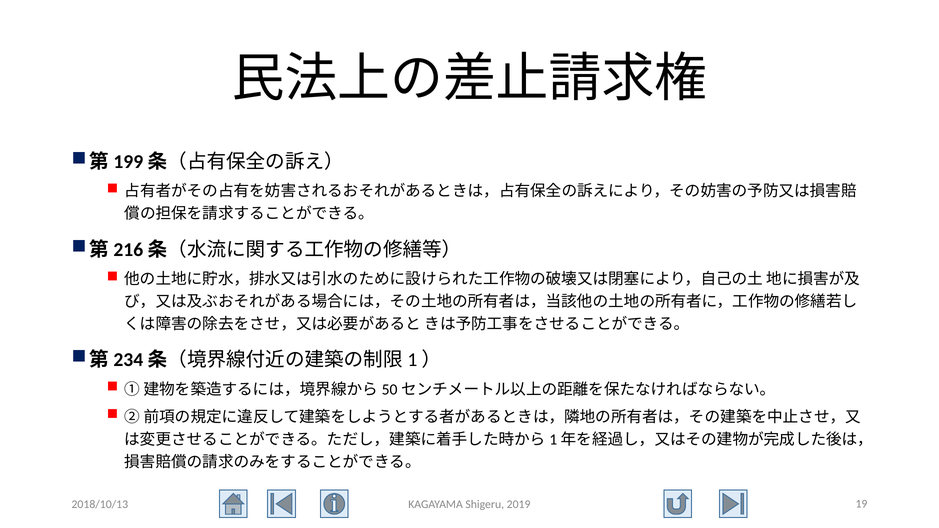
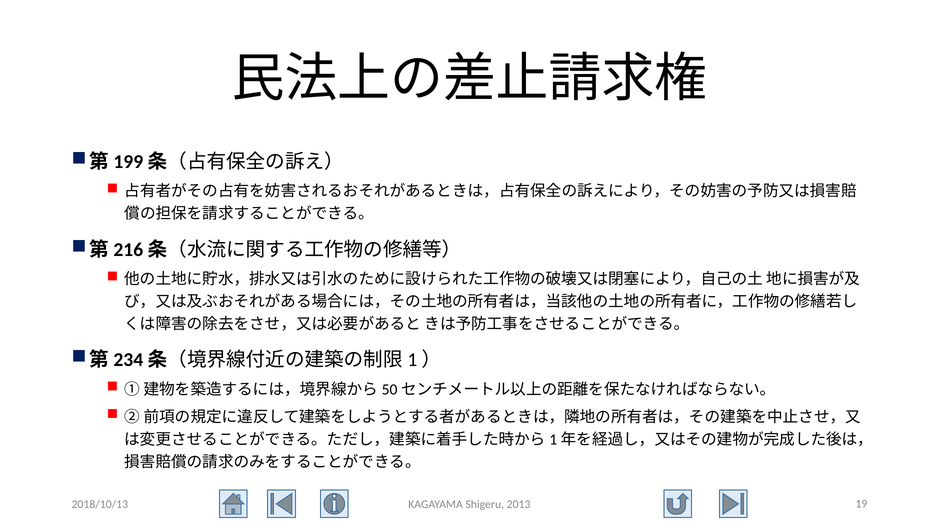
2019: 2019 -> 2013
